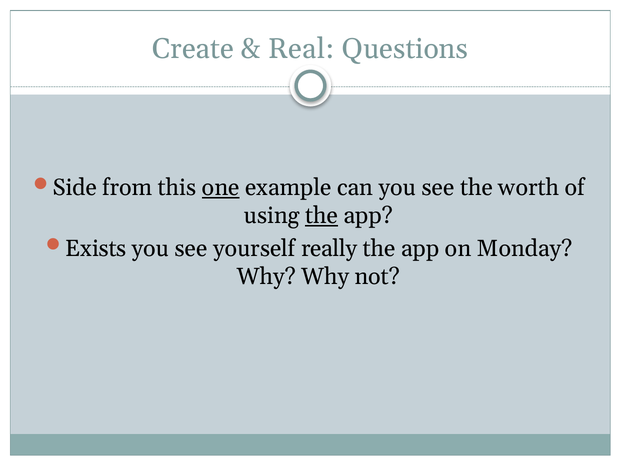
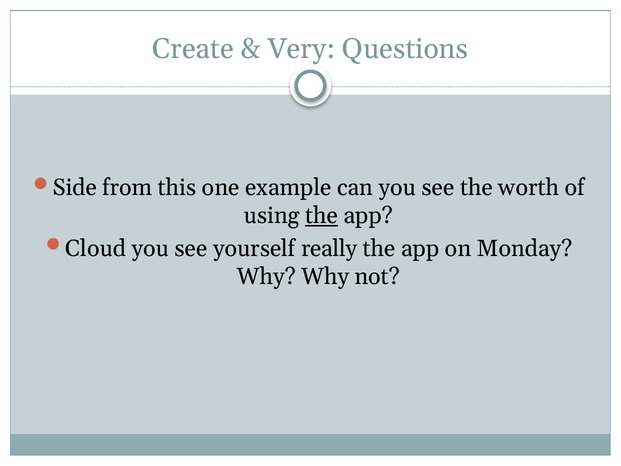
Real: Real -> Very
one underline: present -> none
Exists: Exists -> Cloud
